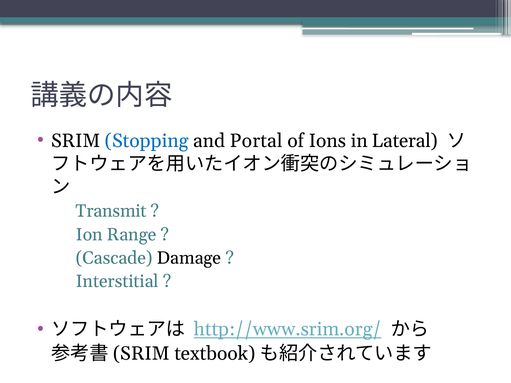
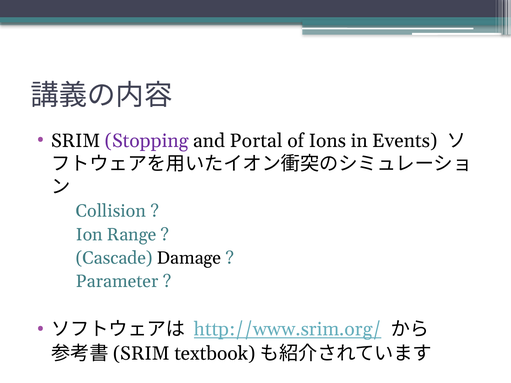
Stopping colour: blue -> purple
Lateral: Lateral -> Events
Transmit: Transmit -> Collision
Interstitial: Interstitial -> Parameter
